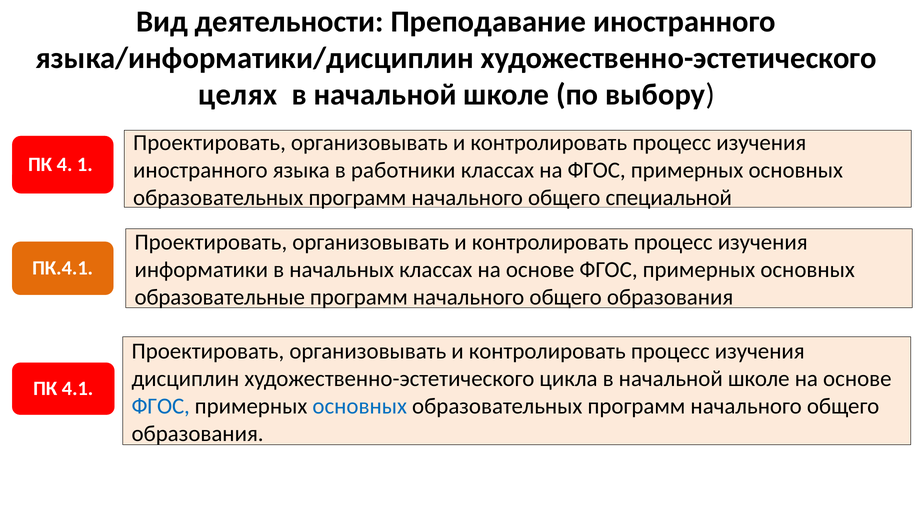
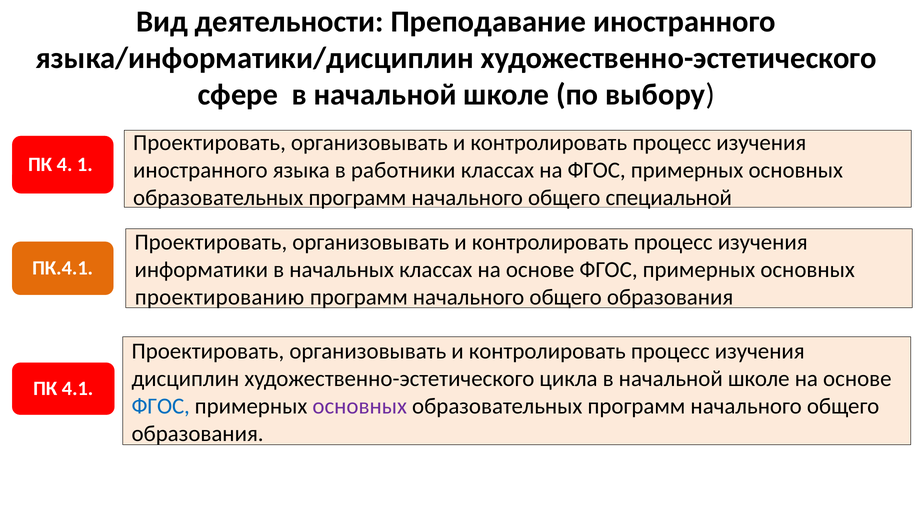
целях: целях -> сфере
образовательные: образовательные -> проектированию
основных at (360, 406) colour: blue -> purple
